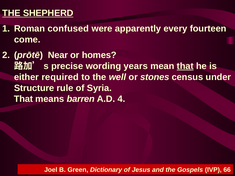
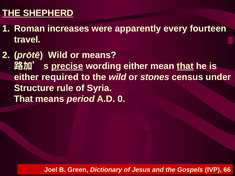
confused: confused -> increases
come: come -> travel
prōtē Near: Near -> Wild
or homes: homes -> means
precise underline: none -> present
wording years: years -> either
the well: well -> wild
barren: barren -> period
4: 4 -> 0
